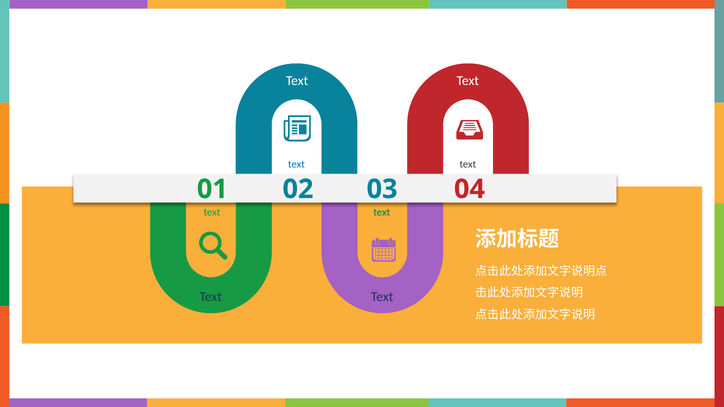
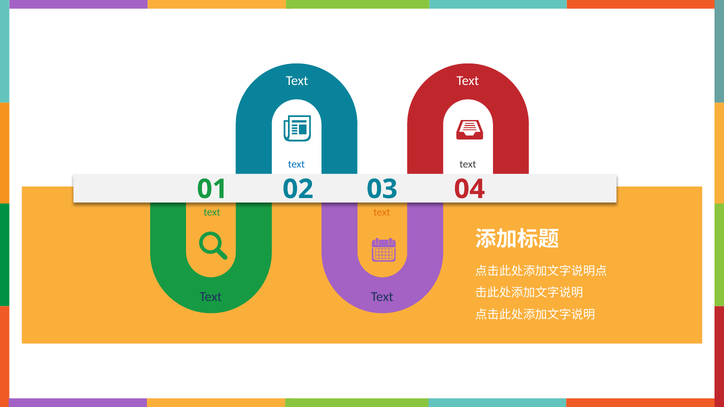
text at (382, 213) colour: green -> orange
